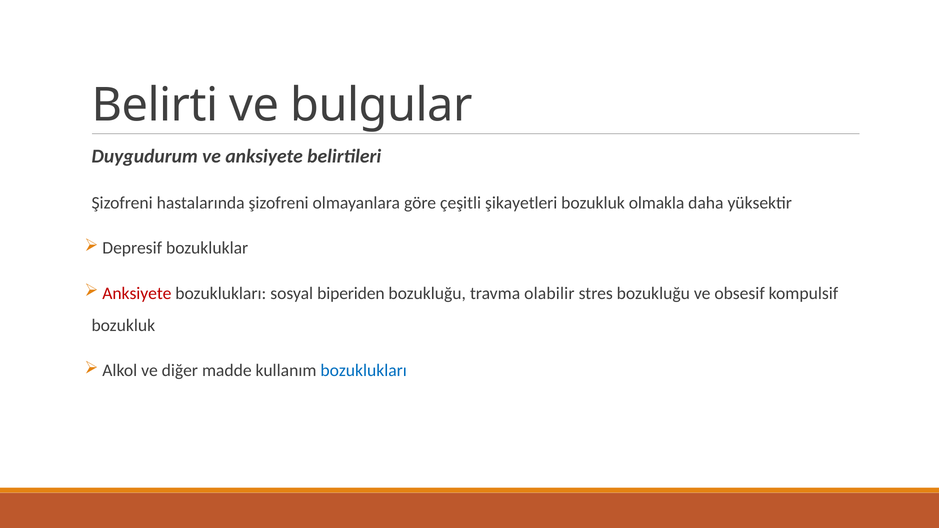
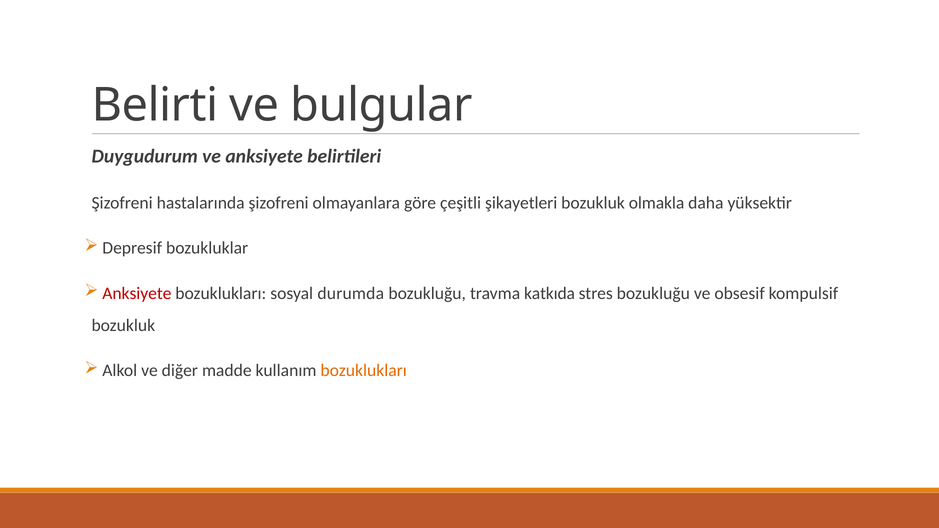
biperiden: biperiden -> durumda
olabilir: olabilir -> katkıda
bozuklukları at (364, 371) colour: blue -> orange
